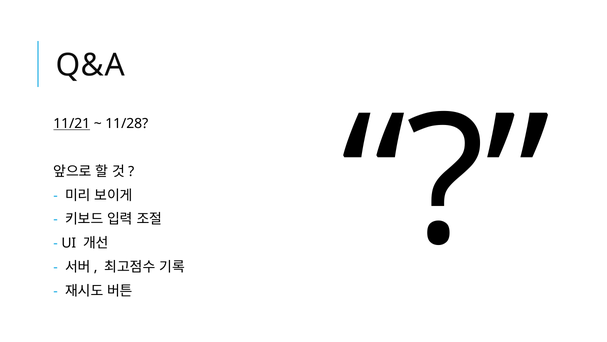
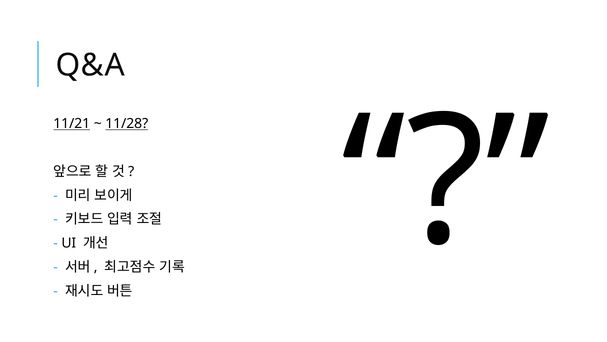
11/28 underline: none -> present
